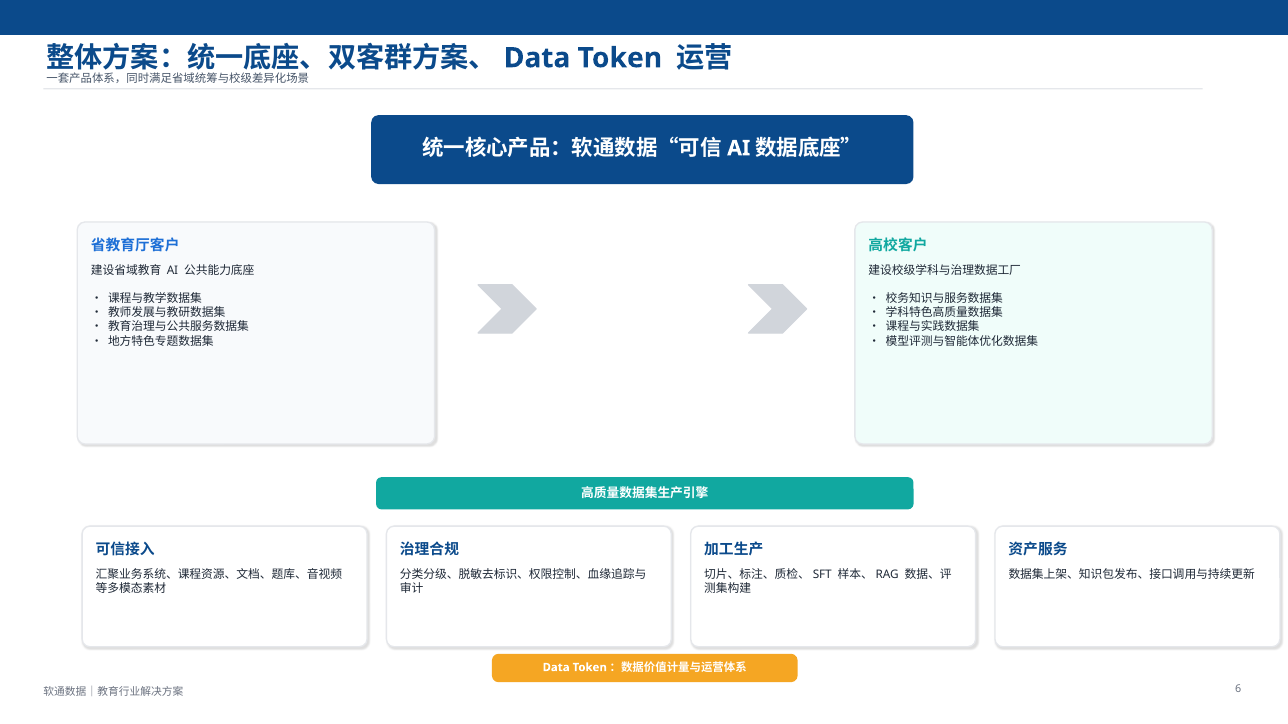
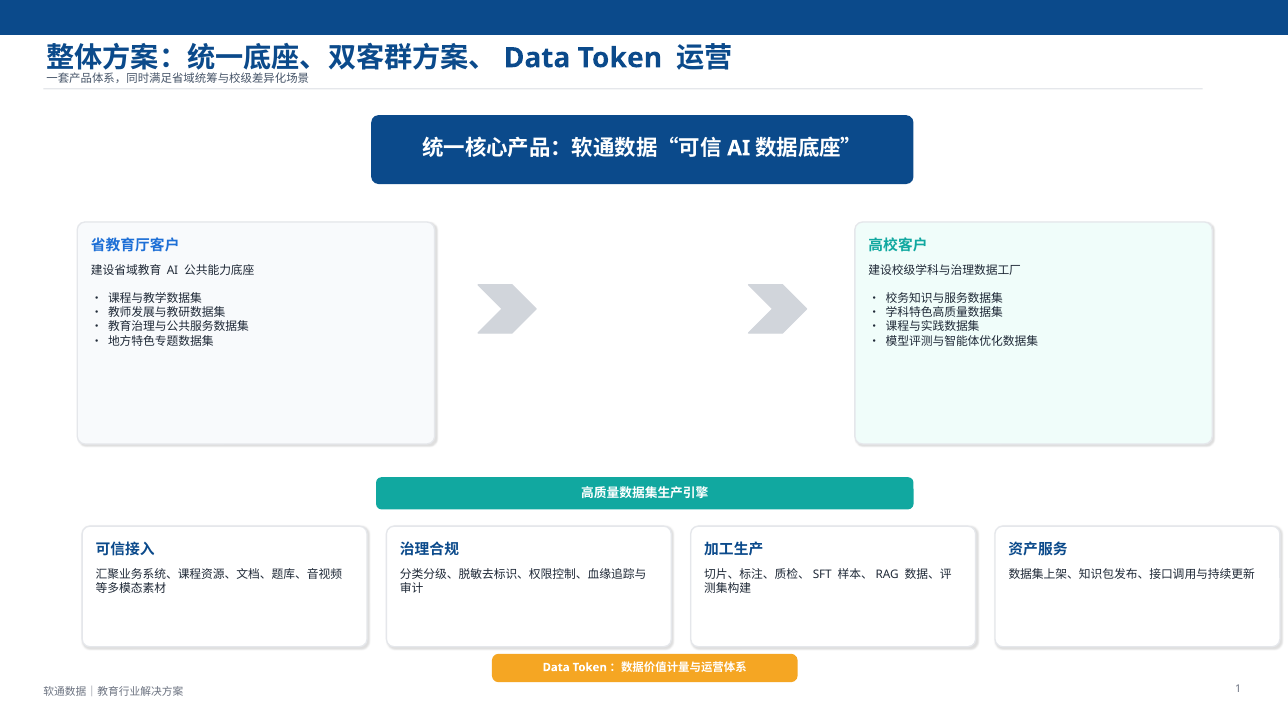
6: 6 -> 1
